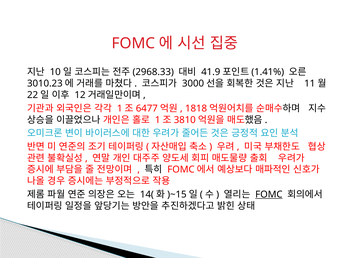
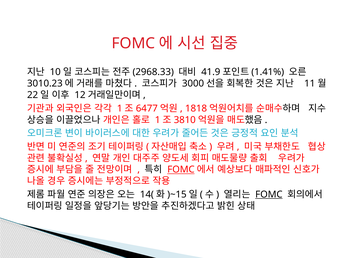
FOMC at (181, 170) underline: none -> present
